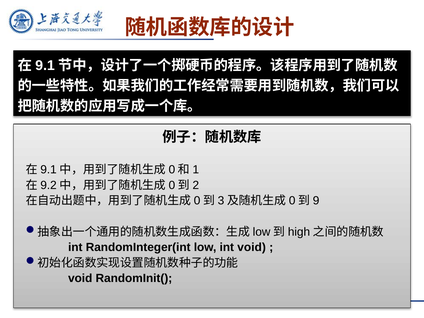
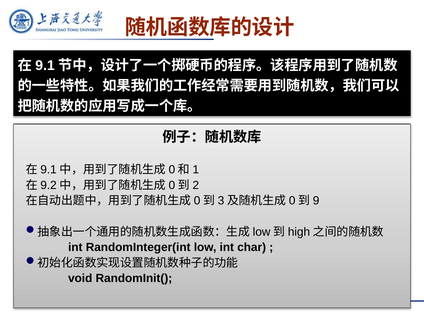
int void: void -> char
